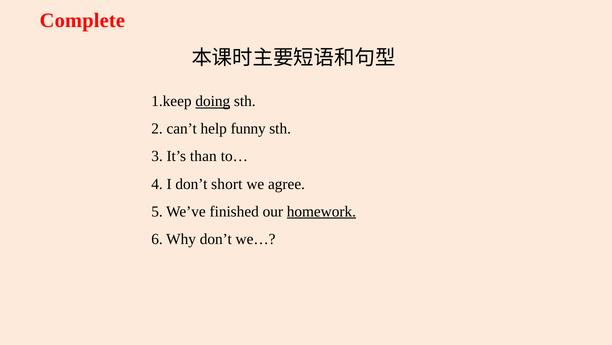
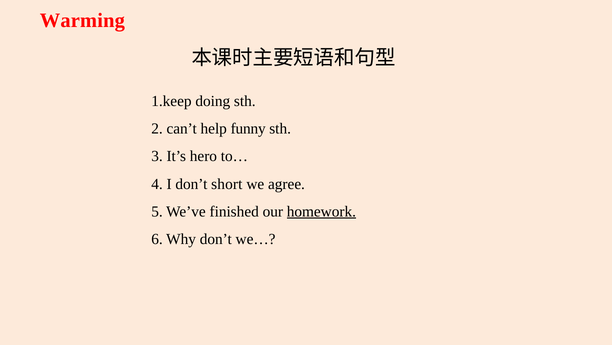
Complete: Complete -> Warming
doing underline: present -> none
than: than -> hero
